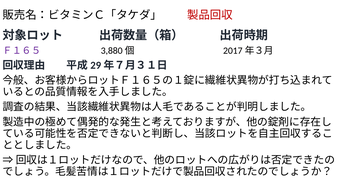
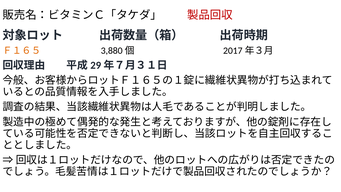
Ｆ１６５ colour: purple -> orange
